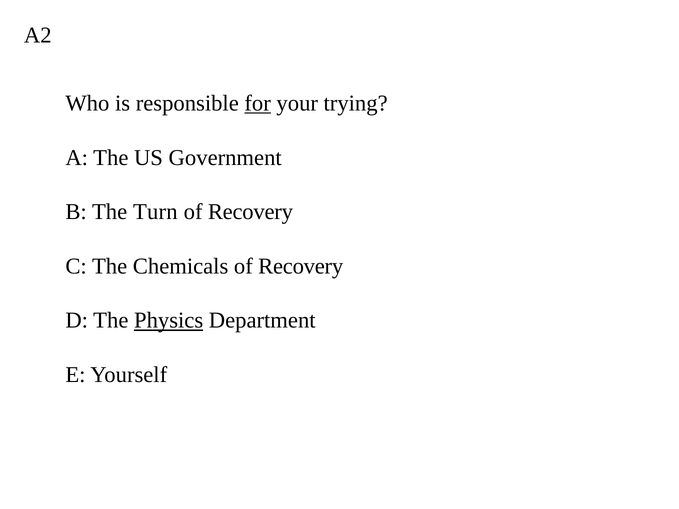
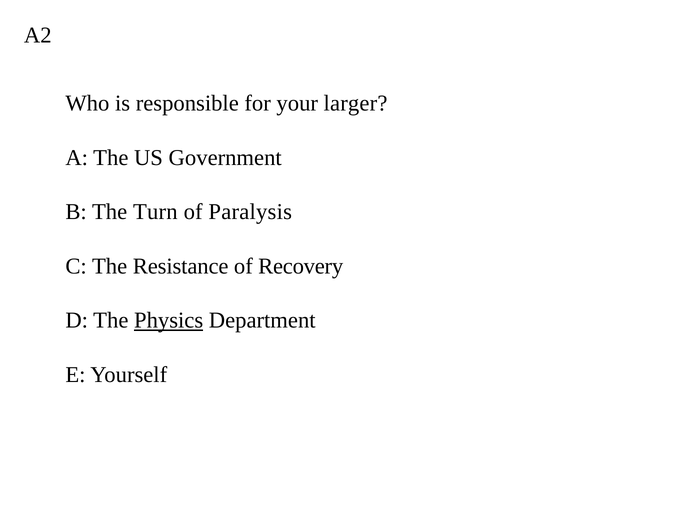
for underline: present -> none
trying: trying -> larger
Recovery at (250, 212): Recovery -> Paralysis
Chemicals: Chemicals -> Resistance
